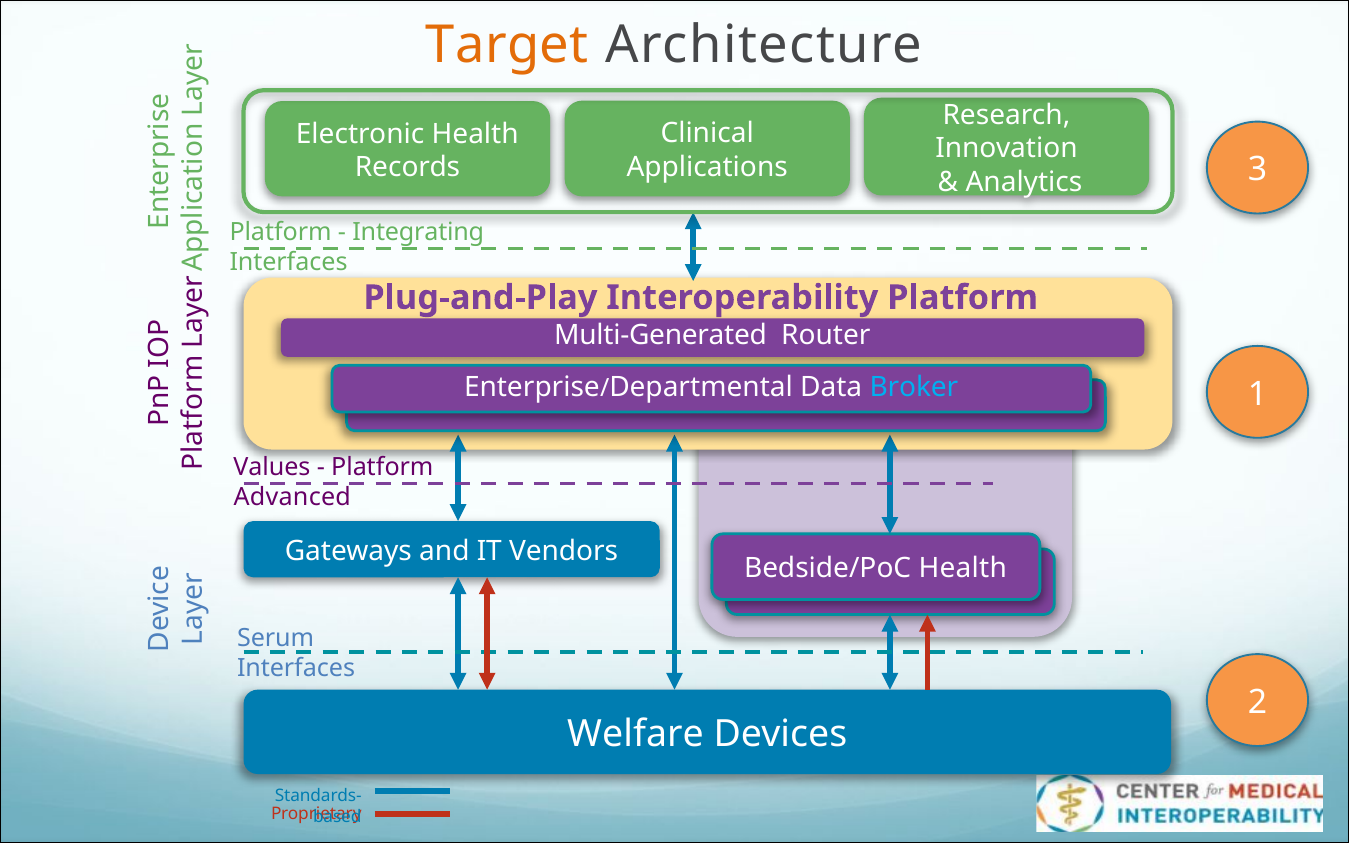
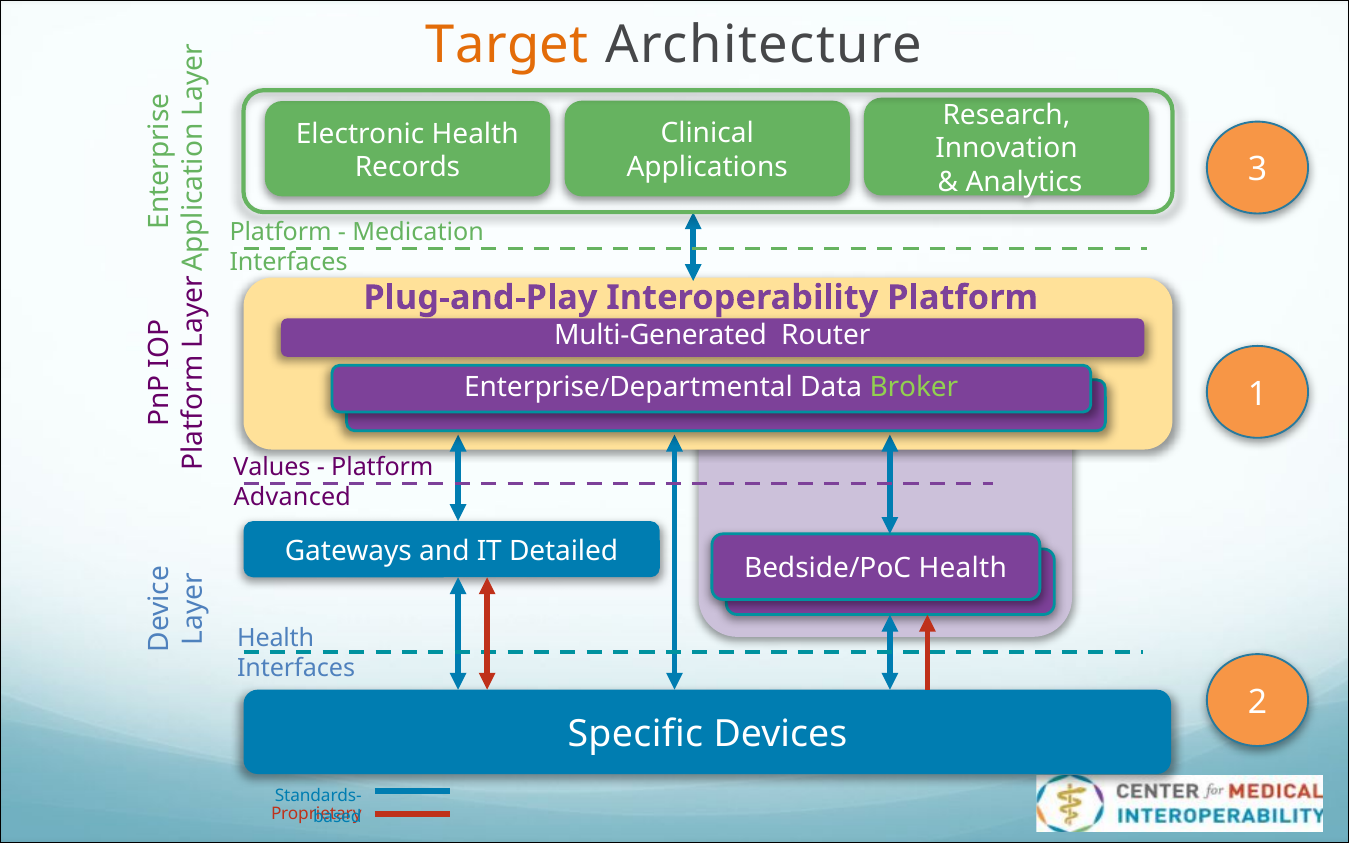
Integrating: Integrating -> Medication
Broker colour: light blue -> light green
Vendors: Vendors -> Detailed
Serum at (276, 638): Serum -> Health
Welfare at (635, 735): Welfare -> Specific
